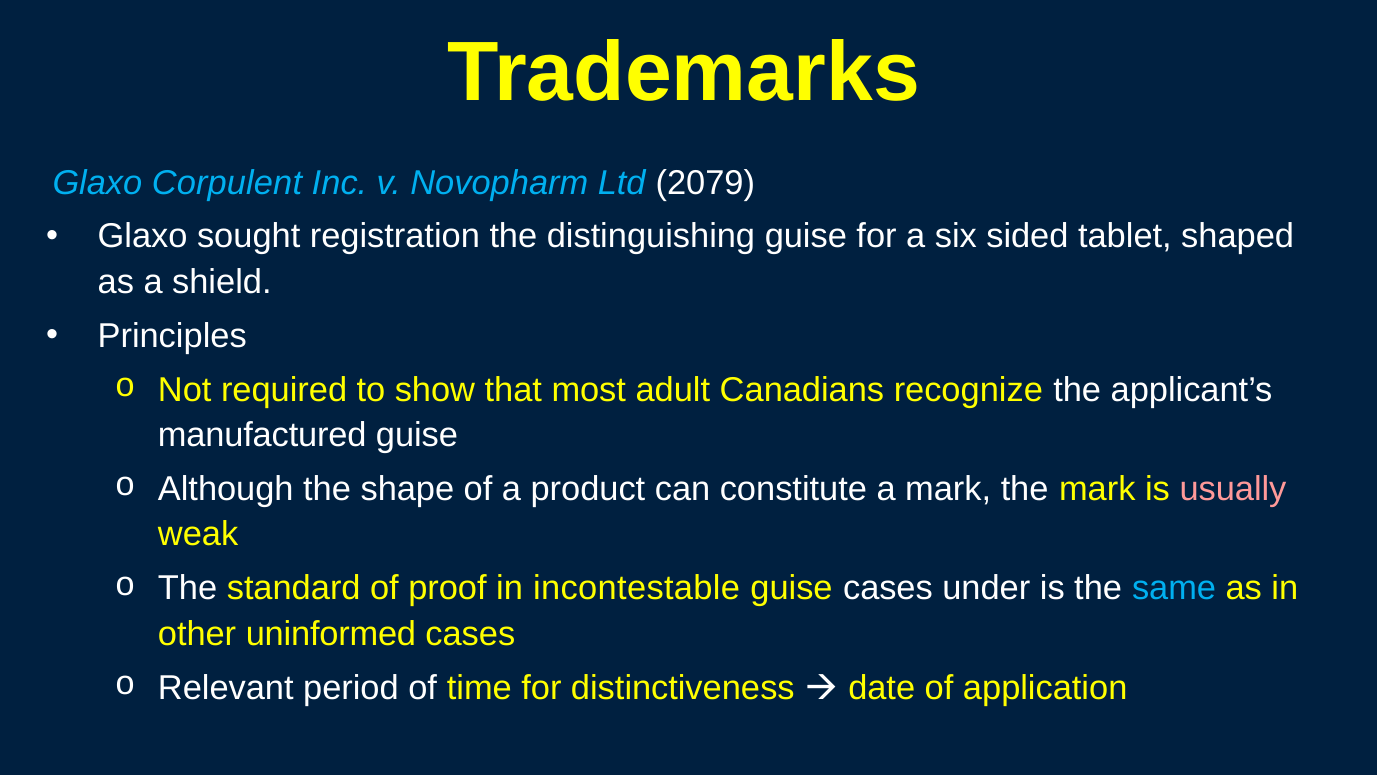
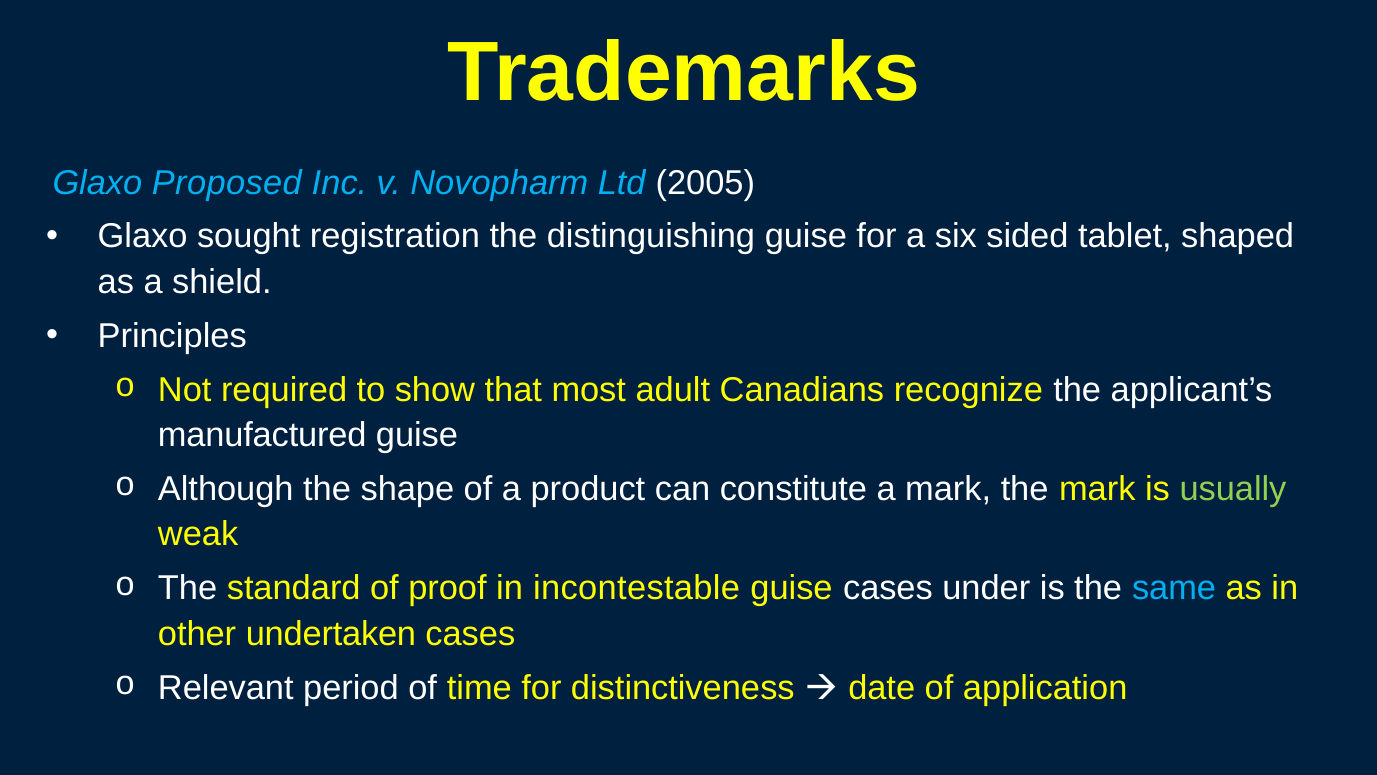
Corpulent: Corpulent -> Proposed
2079: 2079 -> 2005
usually colour: pink -> light green
uninformed: uninformed -> undertaken
